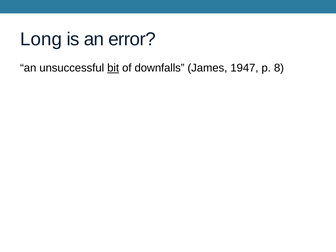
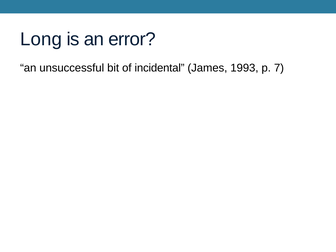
bit underline: present -> none
downfalls: downfalls -> incidental
1947: 1947 -> 1993
8: 8 -> 7
